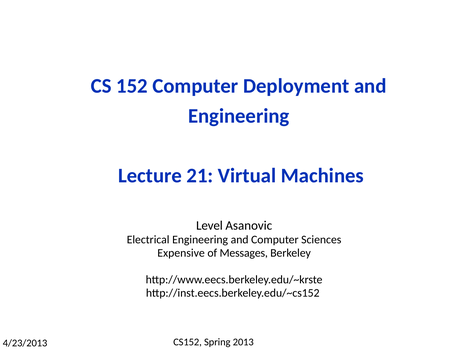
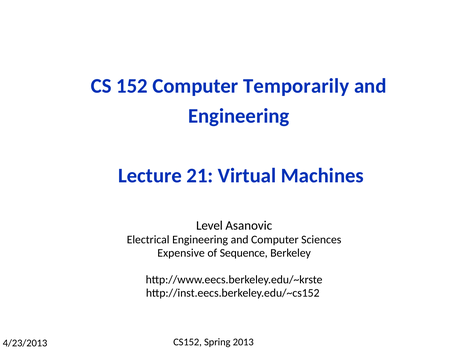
Deployment: Deployment -> Temporarily
Messages: Messages -> Sequence
